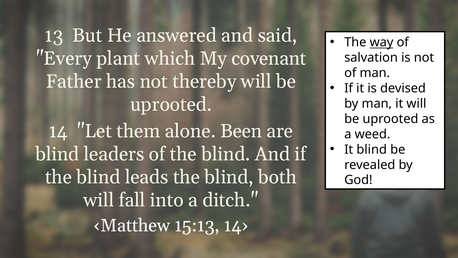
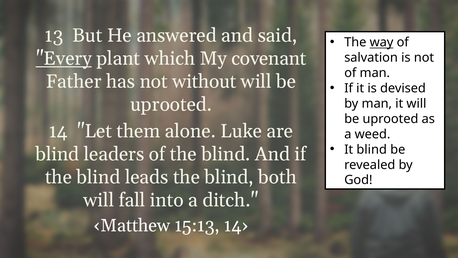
Every underline: none -> present
thereby: thereby -> without
Been: Been -> Luke
